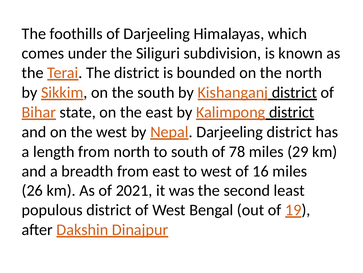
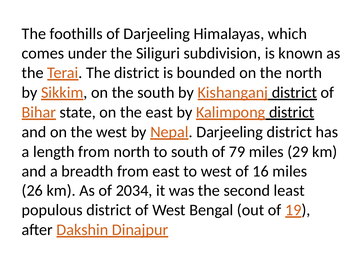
78: 78 -> 79
2021: 2021 -> 2034
